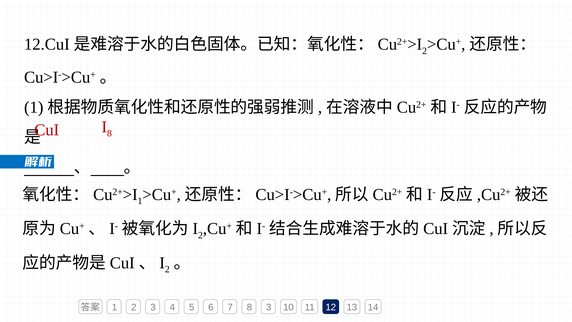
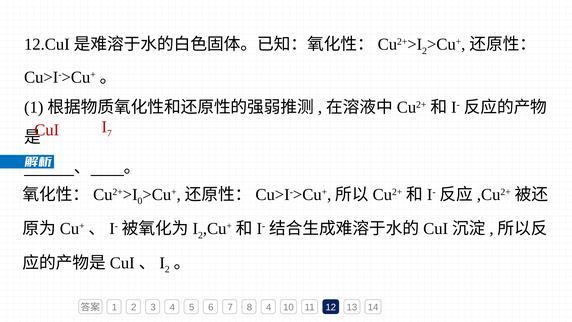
8 at (109, 133): 8 -> 7
1 at (140, 201): 1 -> 0
8 3: 3 -> 4
